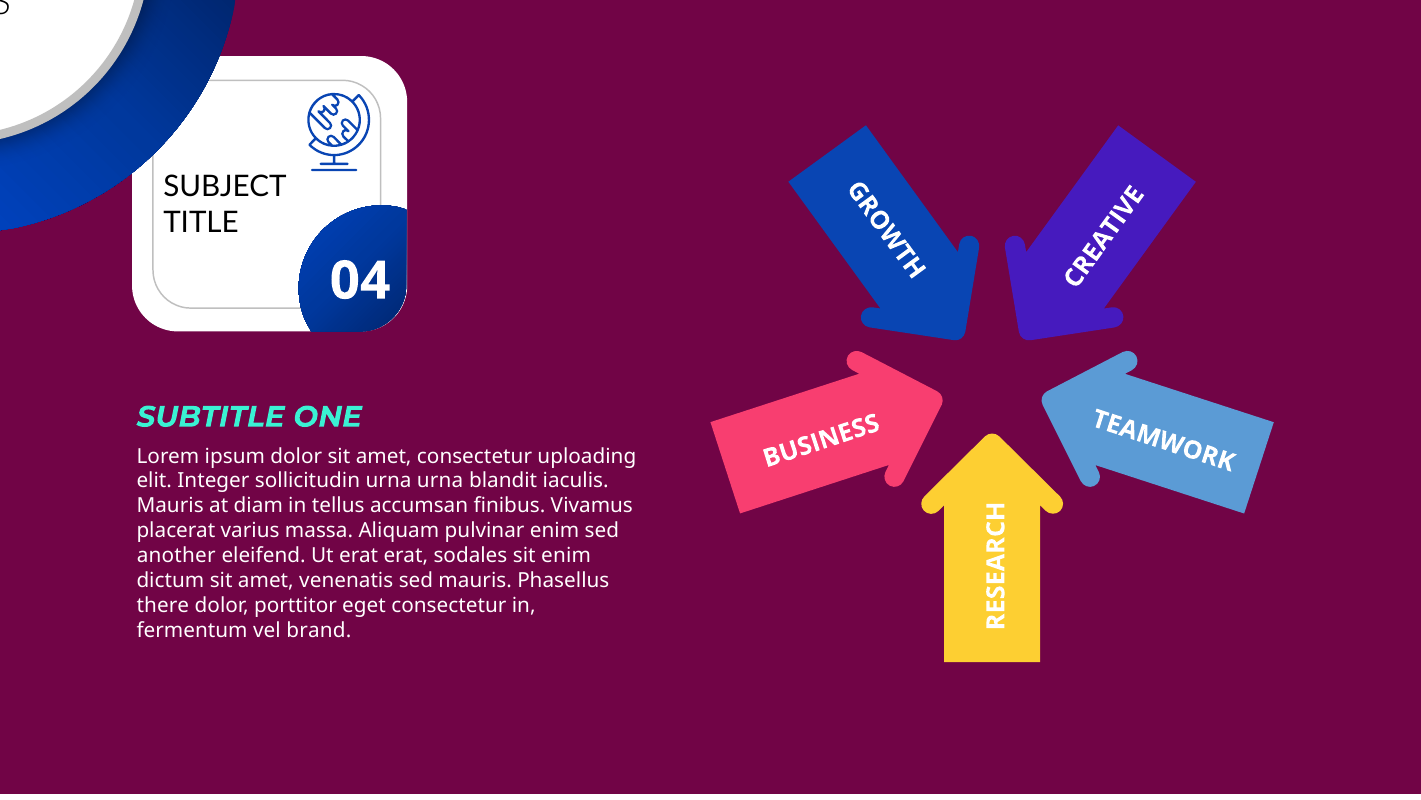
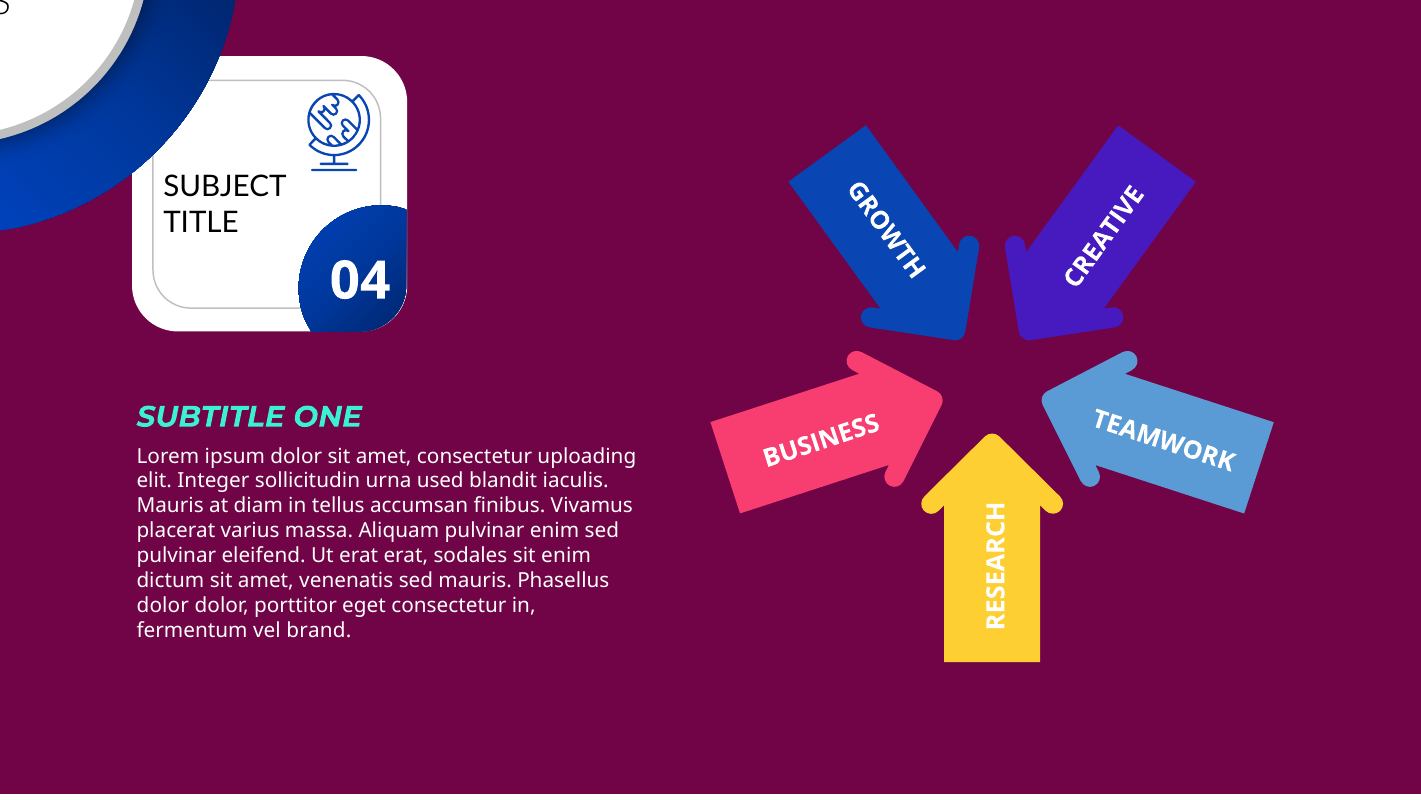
urna urna: urna -> used
another at (176, 555): another -> pulvinar
there at (163, 605): there -> dolor
